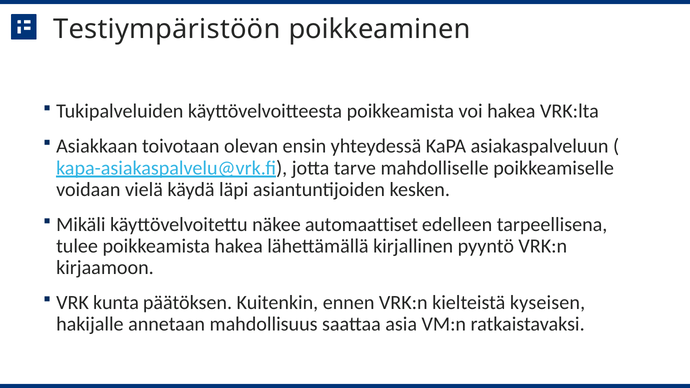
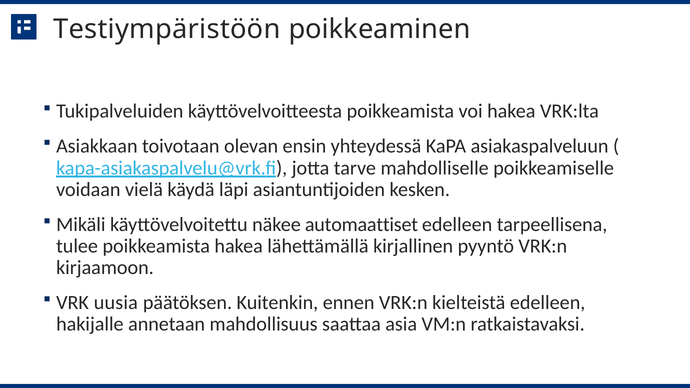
kunta: kunta -> uusia
kielteistä kyseisen: kyseisen -> edelleen
